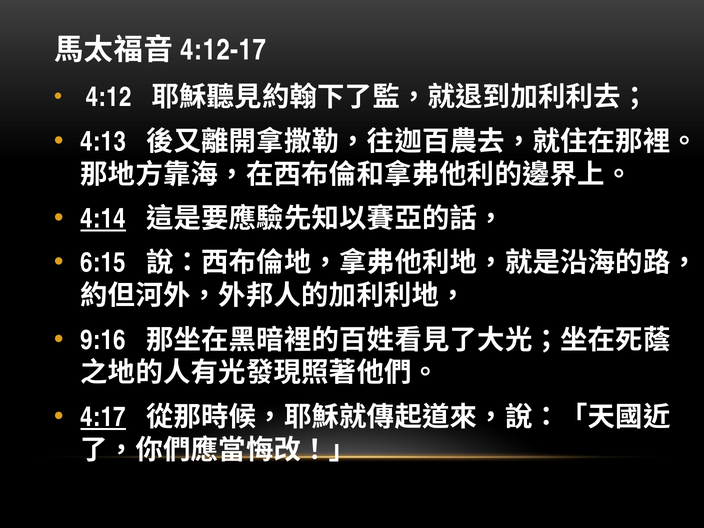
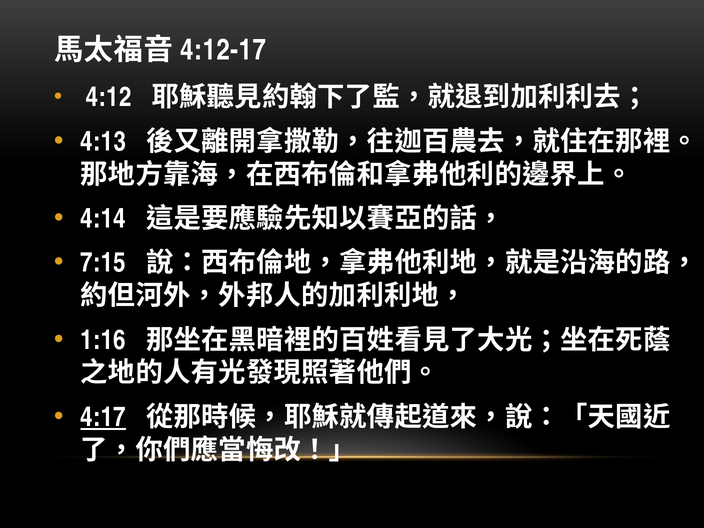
4:14 underline: present -> none
6:15: 6:15 -> 7:15
9:16: 9:16 -> 1:16
